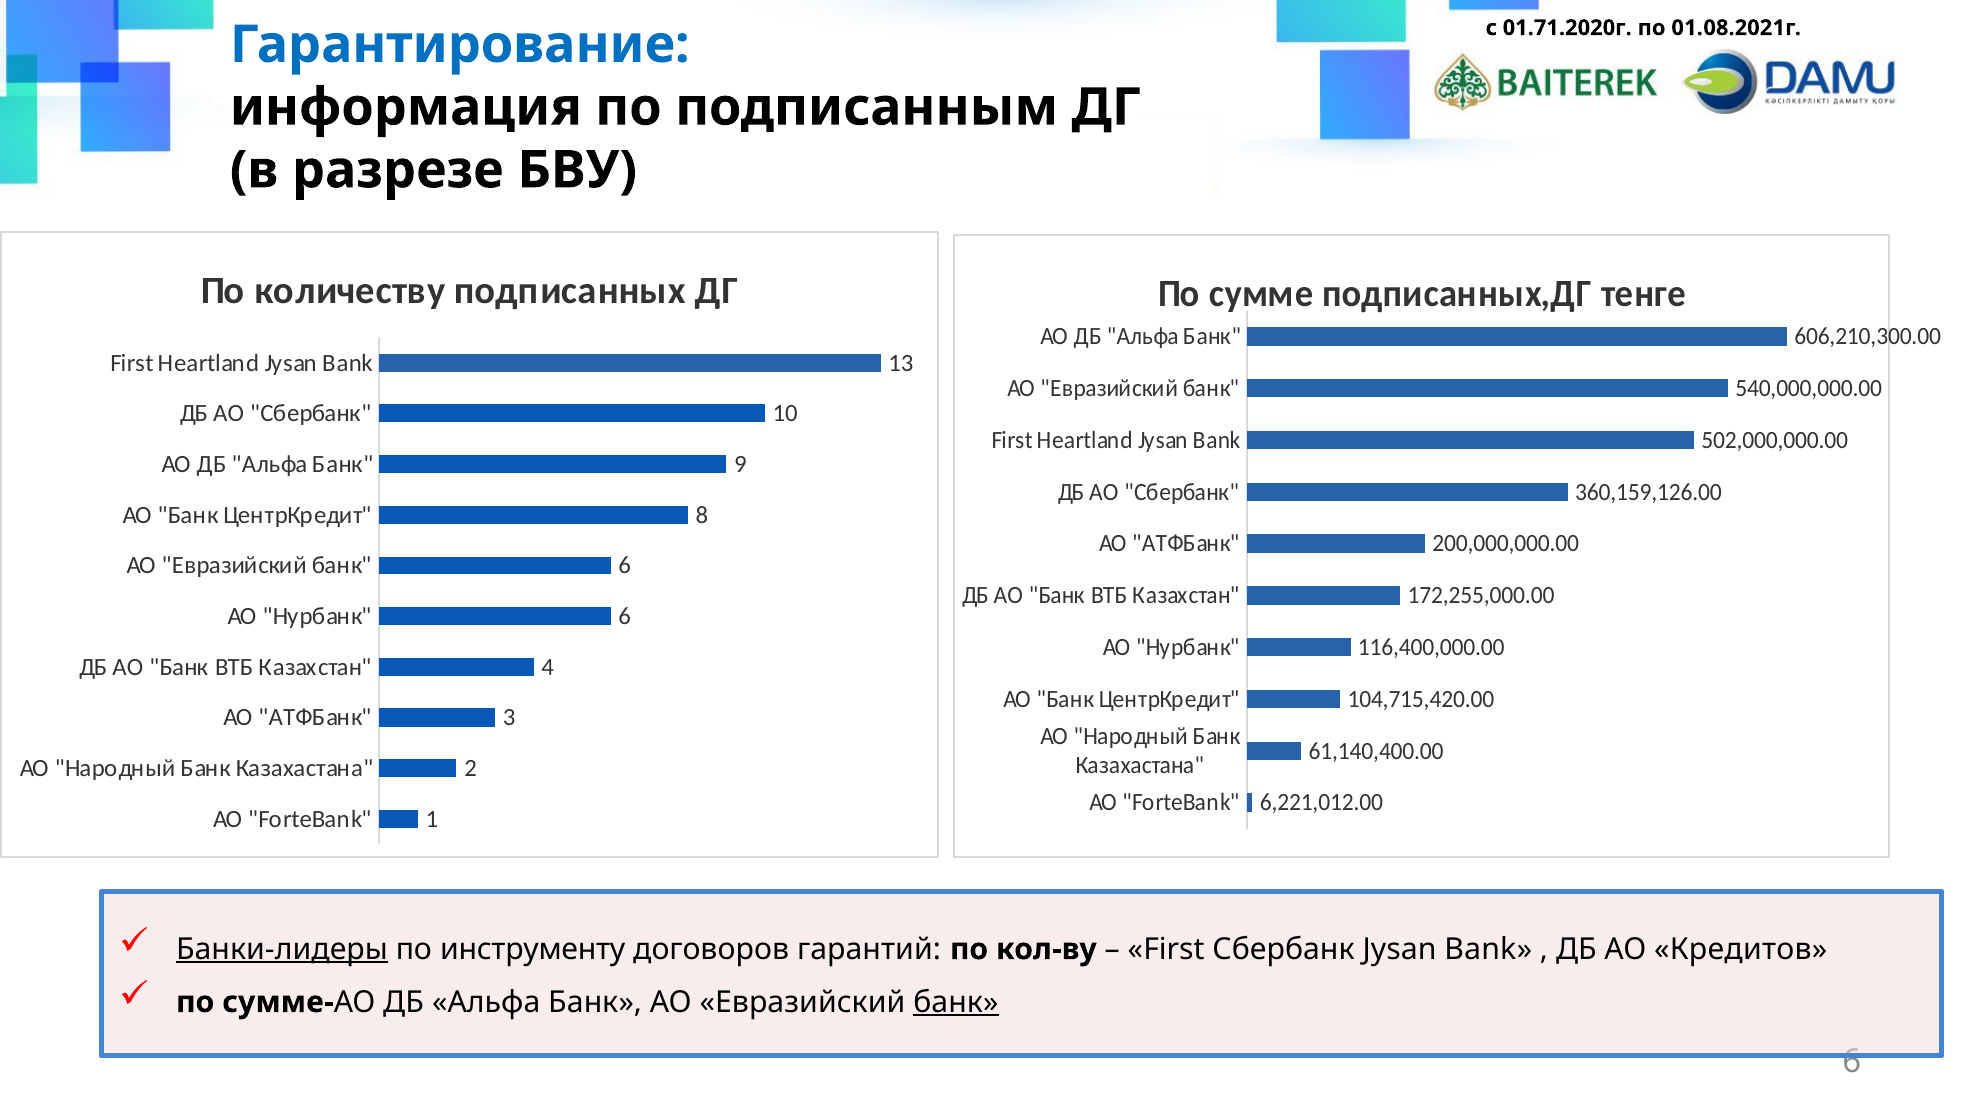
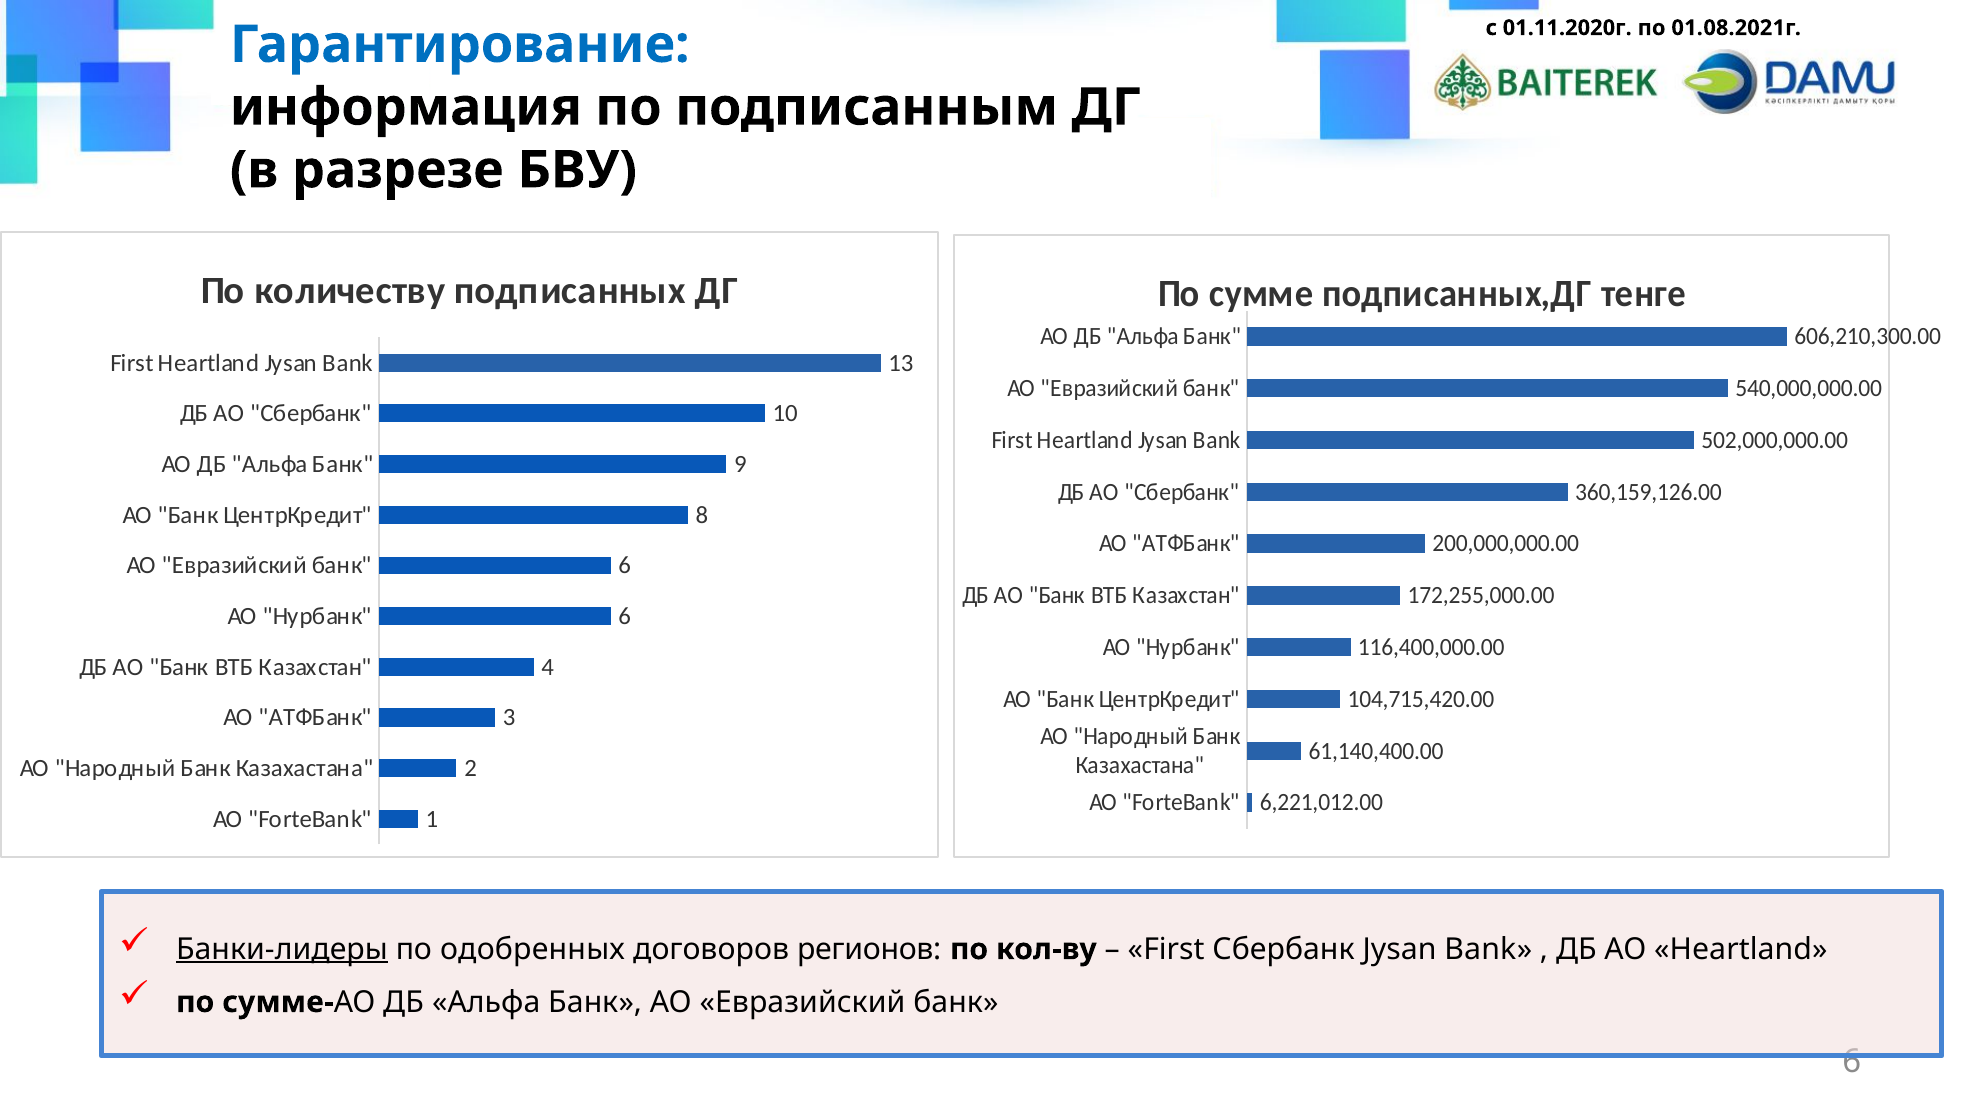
01.71.2020г: 01.71.2020г -> 01.11.2020г
инструменту: инструменту -> одобренных
гарантий: гарантий -> регионов
АО Кредитов: Кредитов -> Heartland
банк at (956, 1002) underline: present -> none
